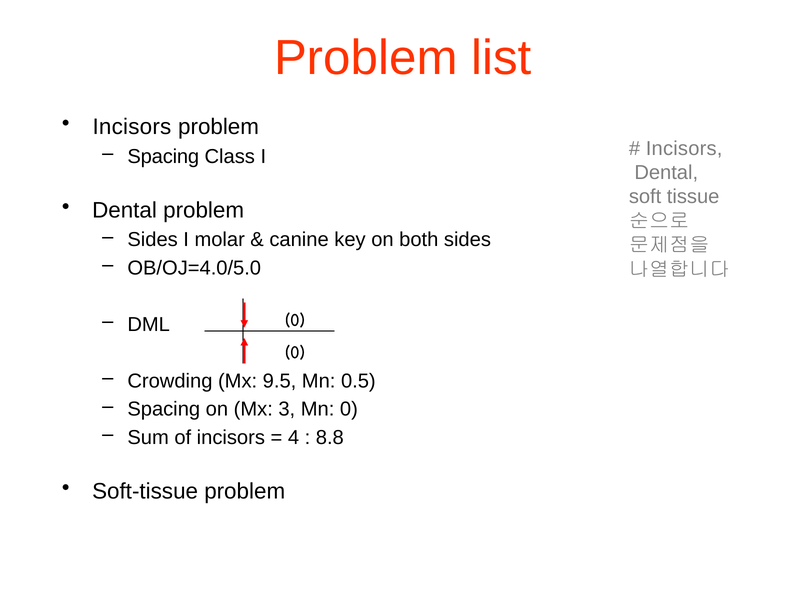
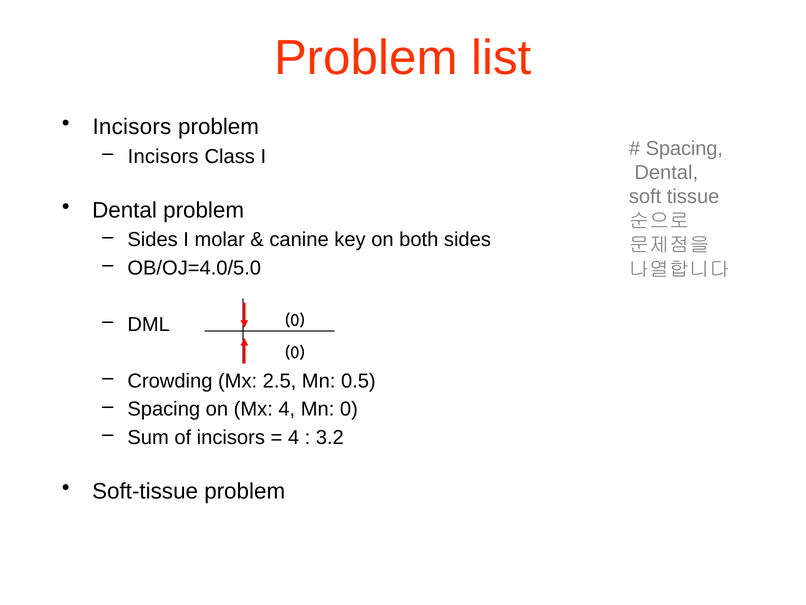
Incisors at (684, 148): Incisors -> Spacing
Spacing at (163, 156): Spacing -> Incisors
9.5: 9.5 -> 2.5
Mx 3: 3 -> 4
8.8: 8.8 -> 3.2
